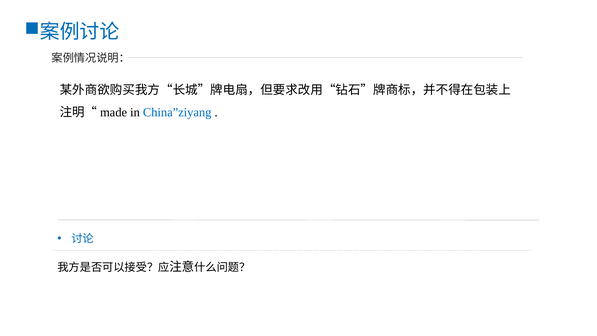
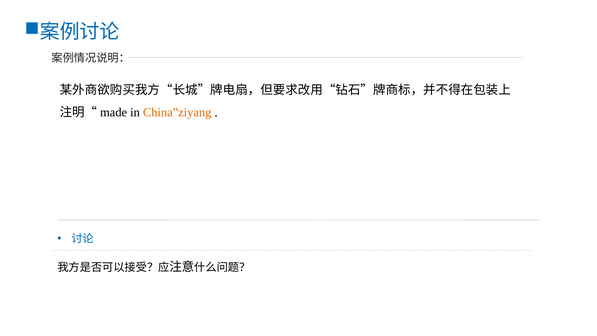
China”ziyang colour: blue -> orange
